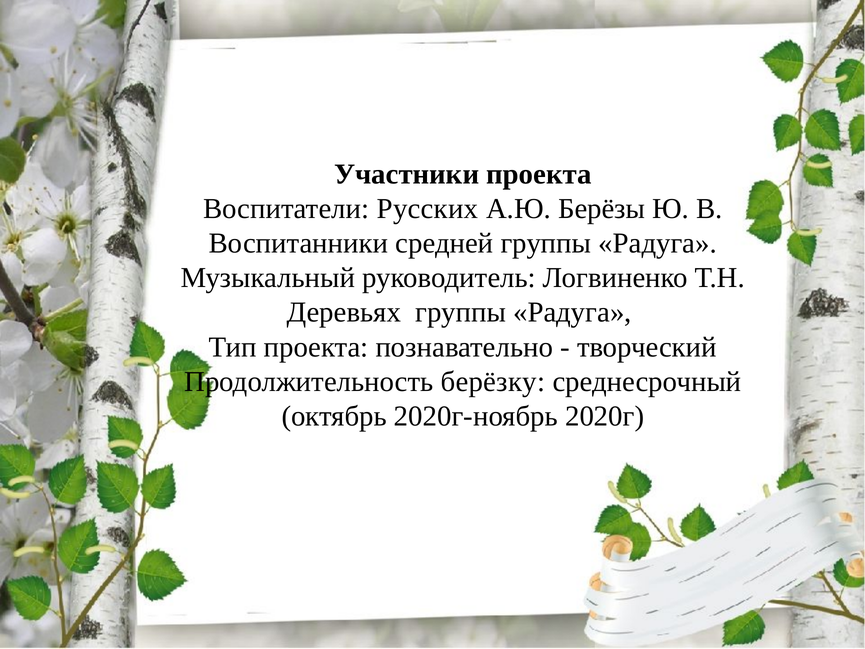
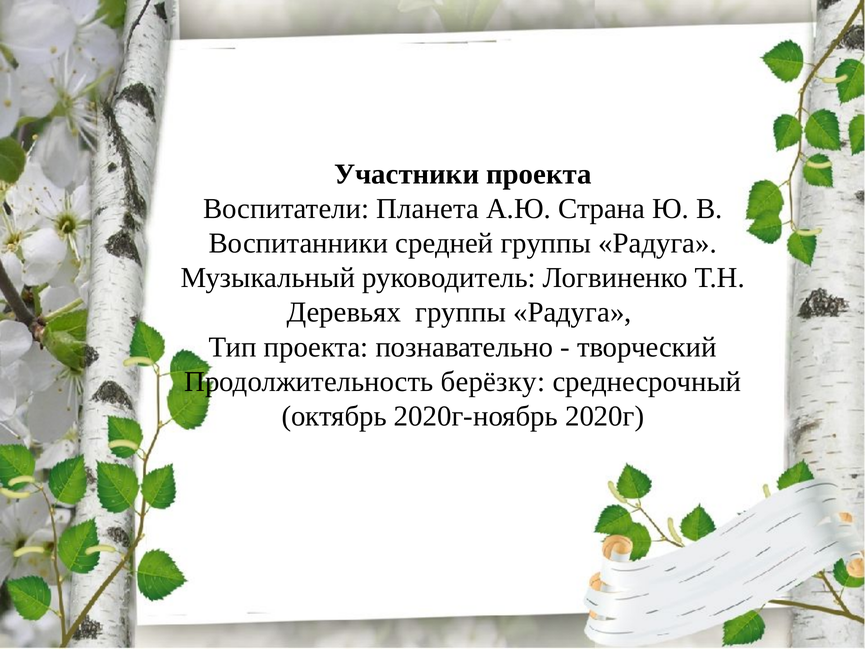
Русских: Русских -> Планета
Берёзы: Берёзы -> Страна
